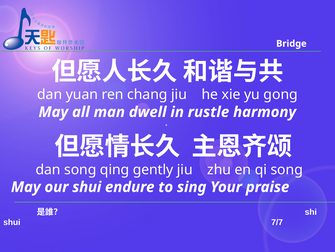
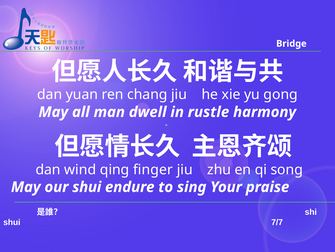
dan song: song -> wind
gently: gently -> finger
